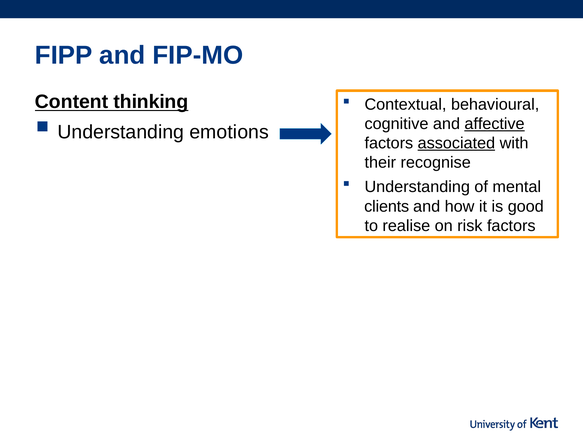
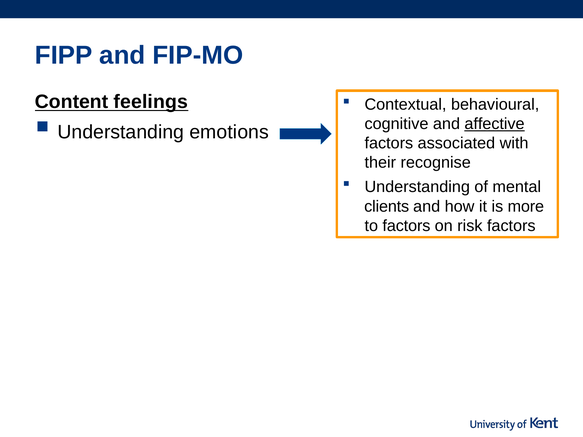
thinking: thinking -> feelings
associated underline: present -> none
good: good -> more
to realise: realise -> factors
